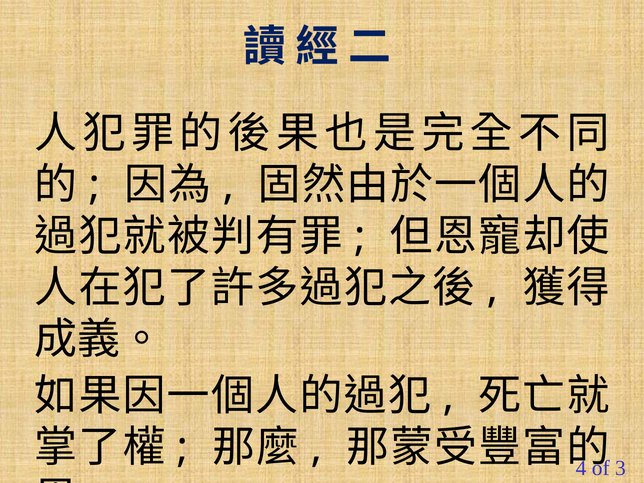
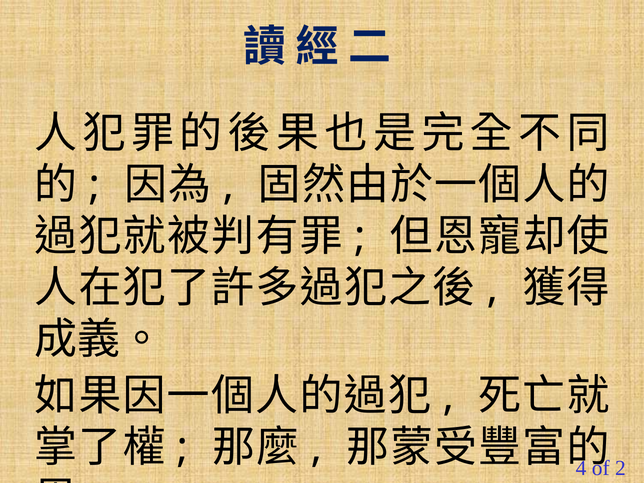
3: 3 -> 2
